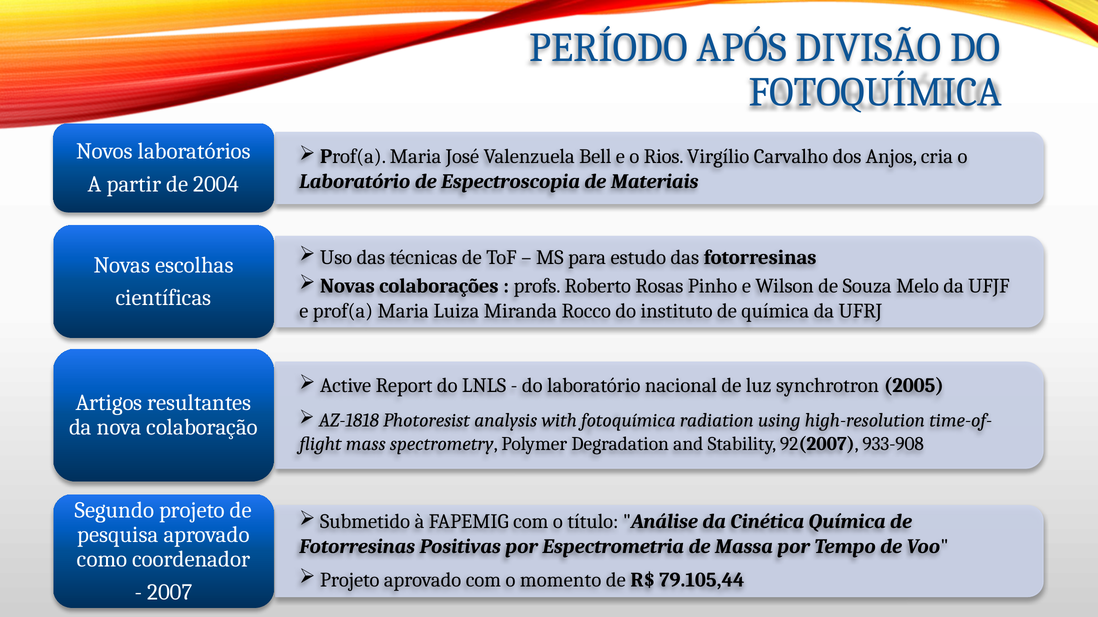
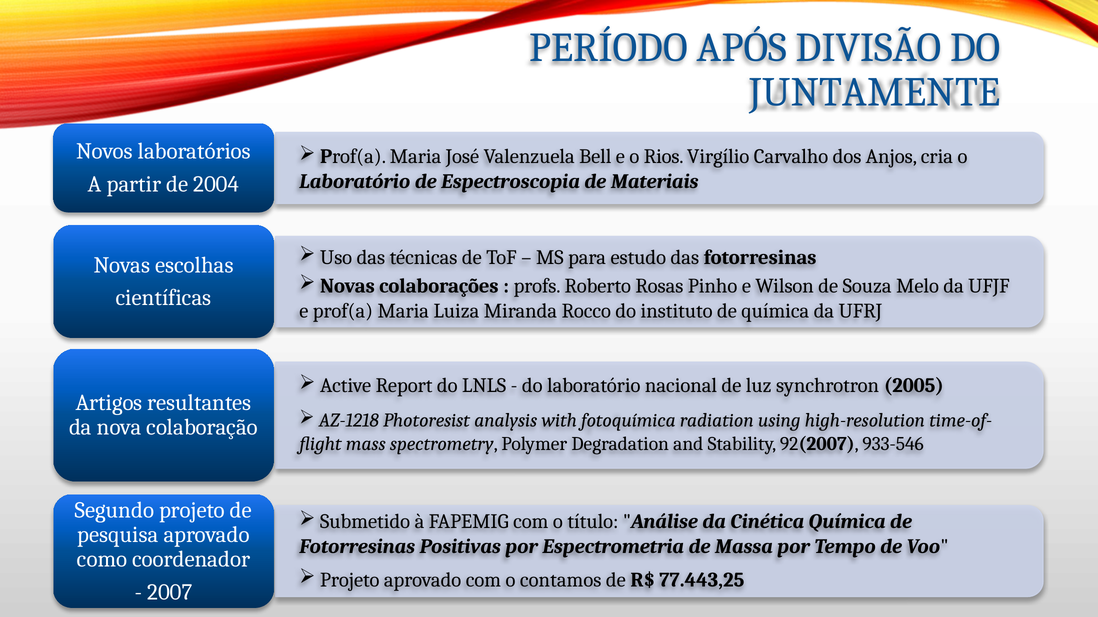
FOTOQUÍMICA at (875, 92): FOTOQUÍMICA -> JUNTAMENTE
AZ-1818: AZ-1818 -> AZ-1218
933-908: 933-908 -> 933-546
momento: momento -> contamos
79.105,44: 79.105,44 -> 77.443,25
